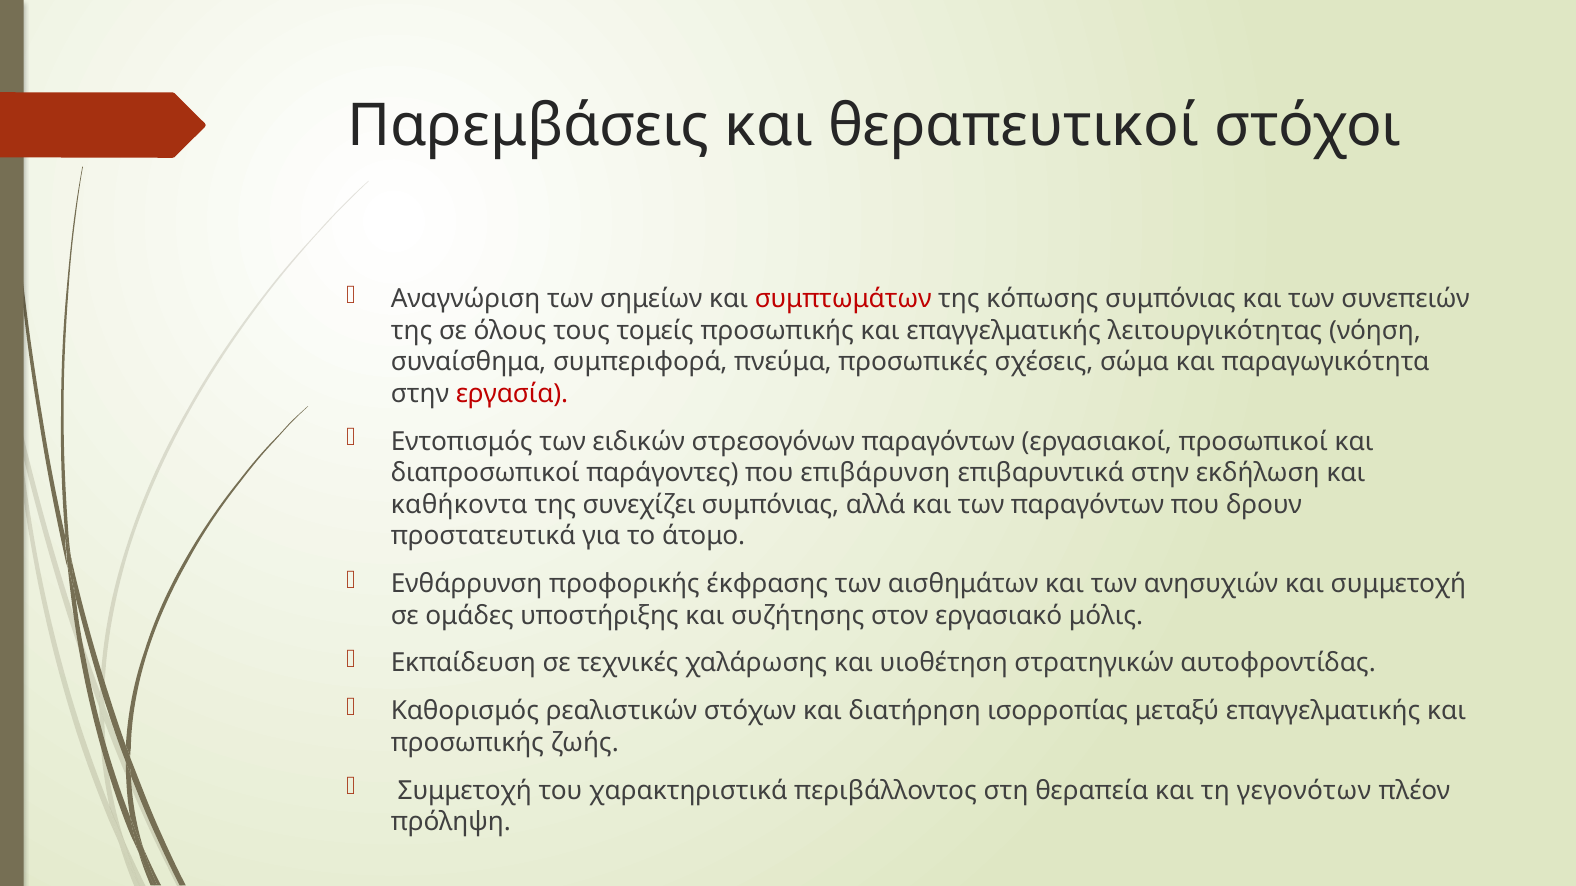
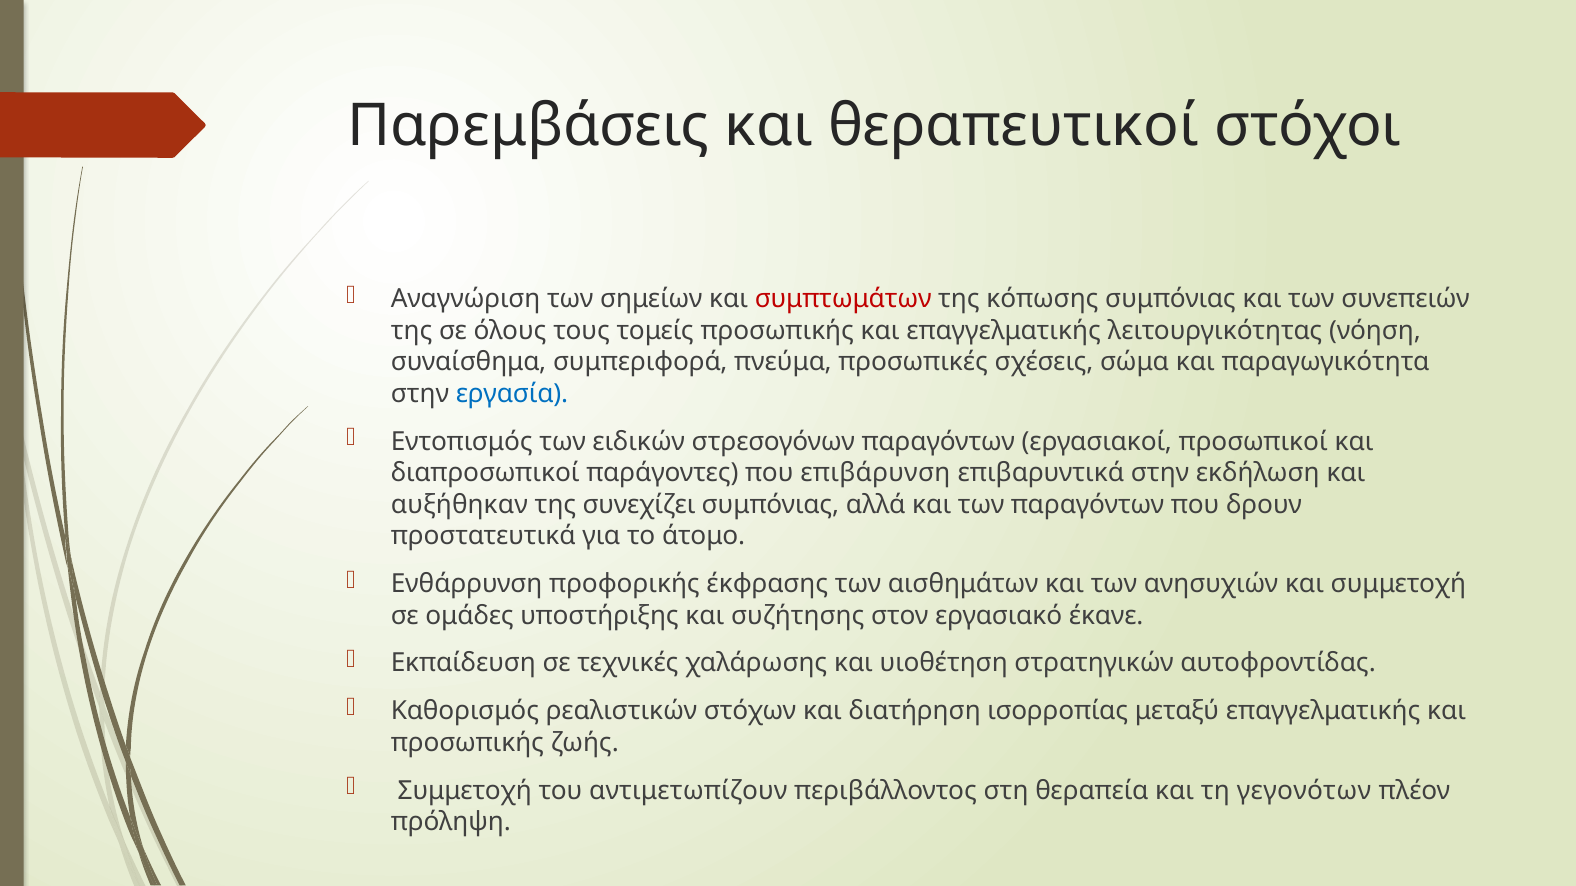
εργασία colour: red -> blue
καθήκοντα: καθήκοντα -> αυξήθηκαν
μόλις: μόλις -> έκανε
χαρακτηριστικά: χαρακτηριστικά -> αντιμετωπίζουν
